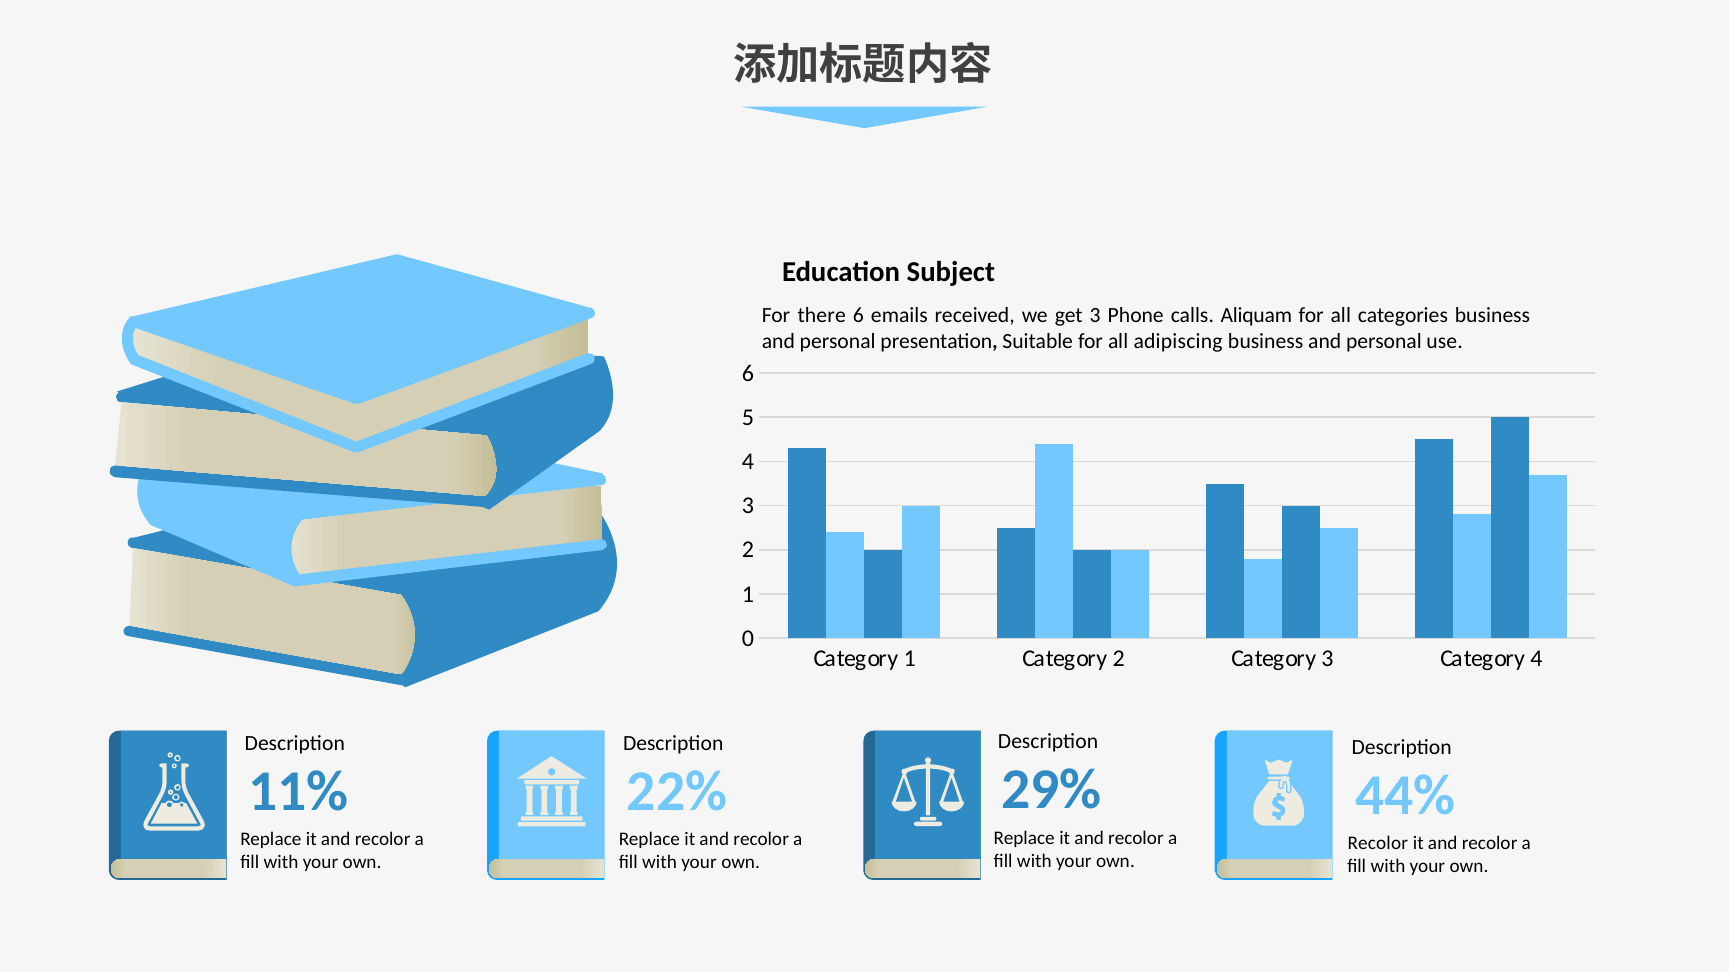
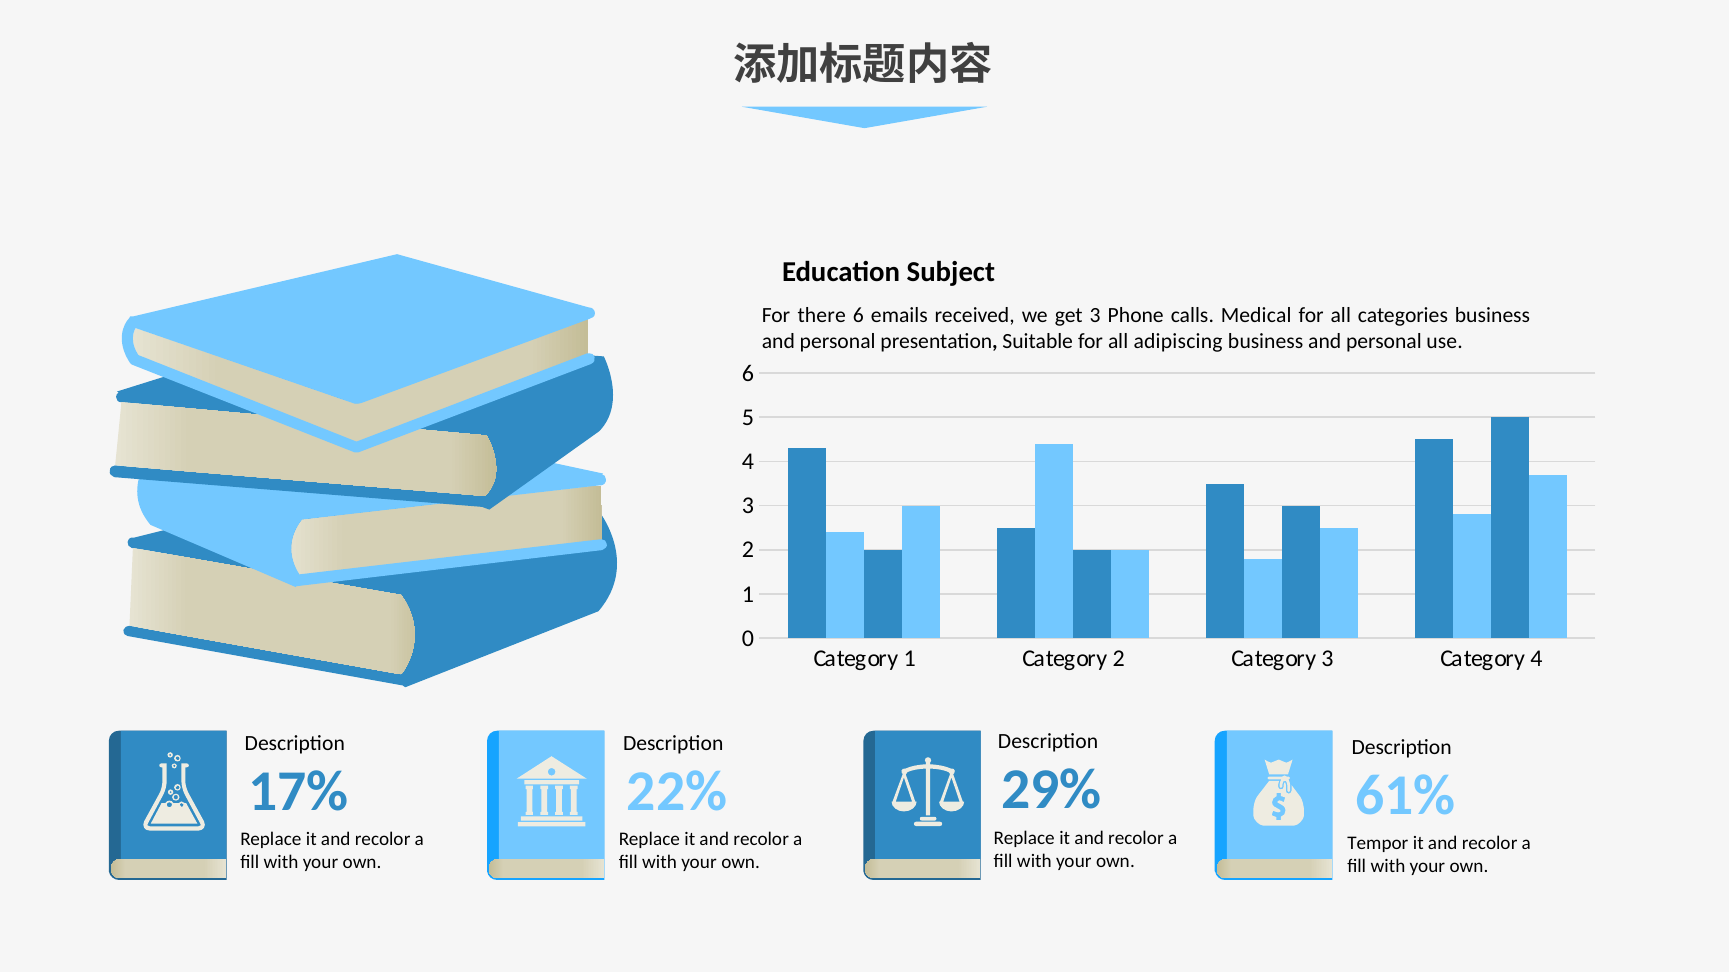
Aliquam: Aliquam -> Medical
11%: 11% -> 17%
44%: 44% -> 61%
Recolor at (1378, 844): Recolor -> Tempor
